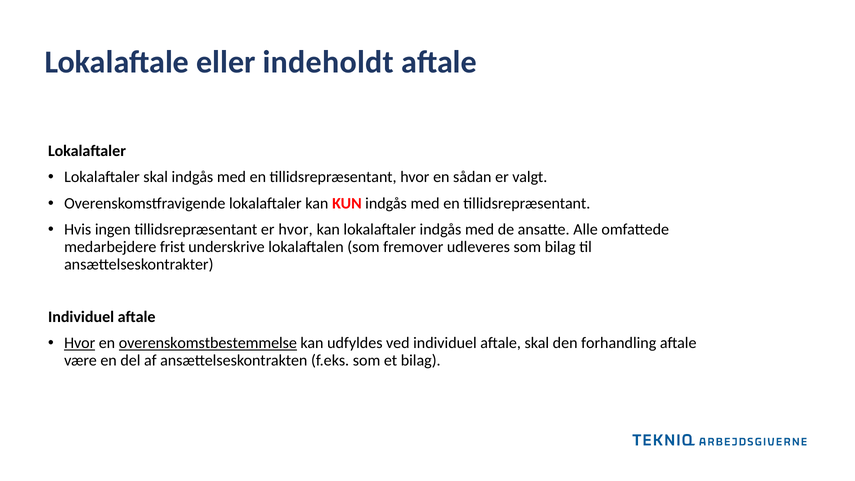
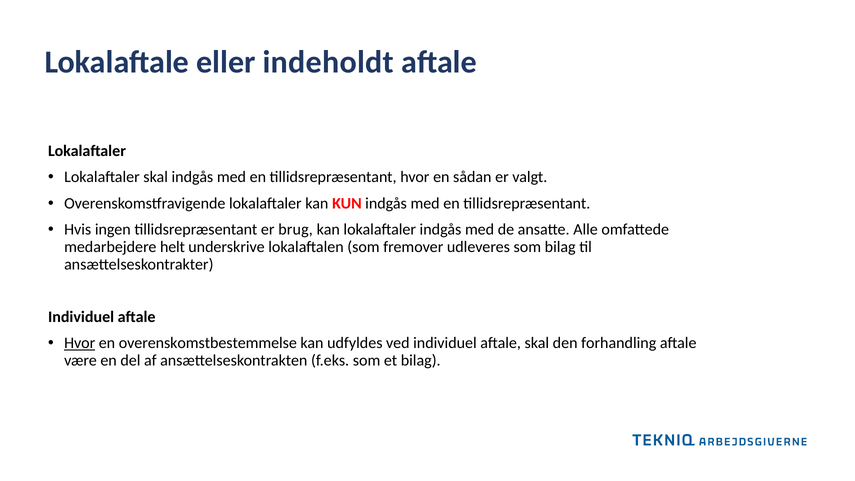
er hvor: hvor -> brug
frist: frist -> helt
overenskomstbestemmelse underline: present -> none
